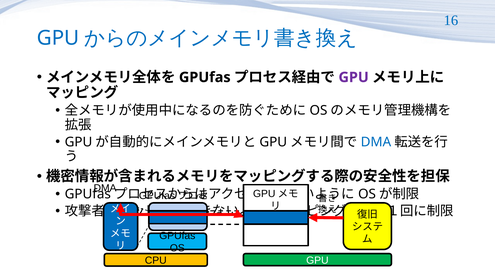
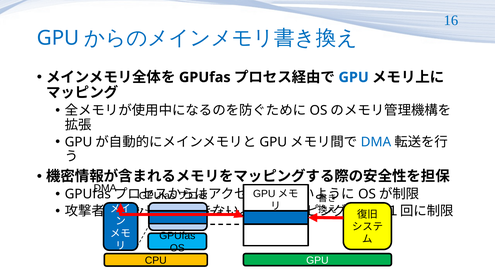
GPU at (354, 77) colour: purple -> blue
